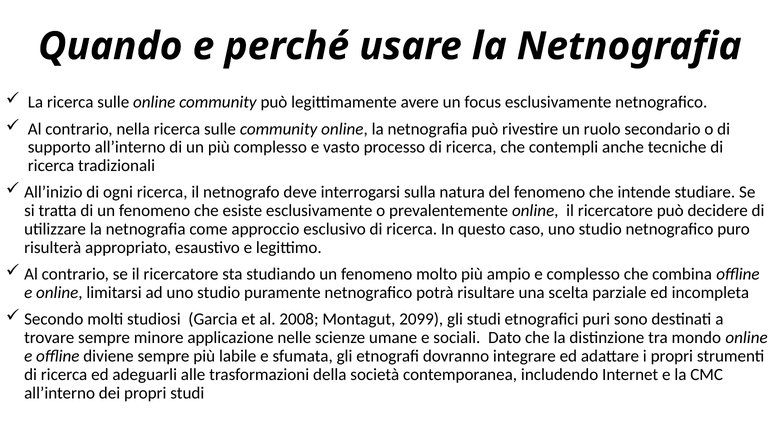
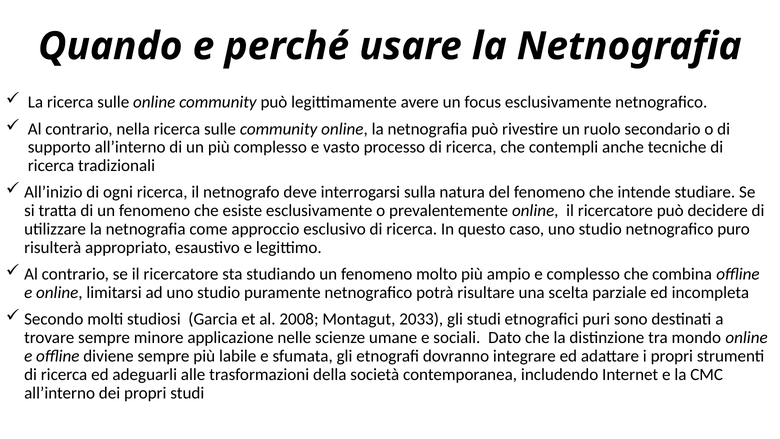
2099: 2099 -> 2033
